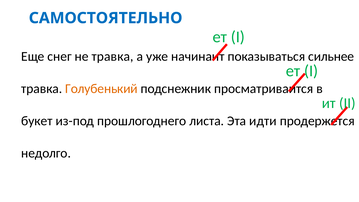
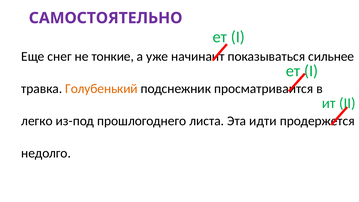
САМОСТОЯТЕЛЬНО colour: blue -> purple
не травка: травка -> тонкие
букет: букет -> легко
